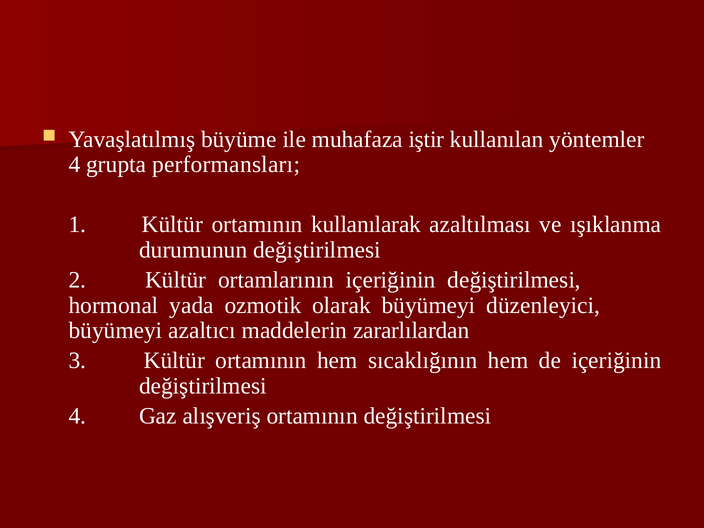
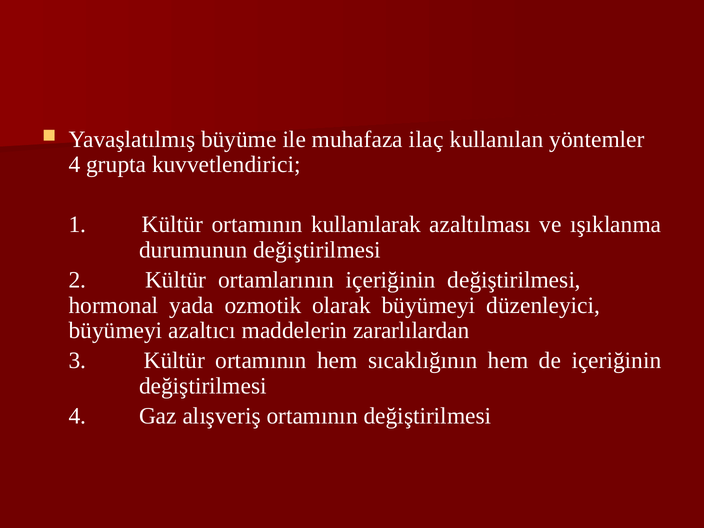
iştir: iştir -> ilaç
performansları: performansları -> kuvvetlendirici
